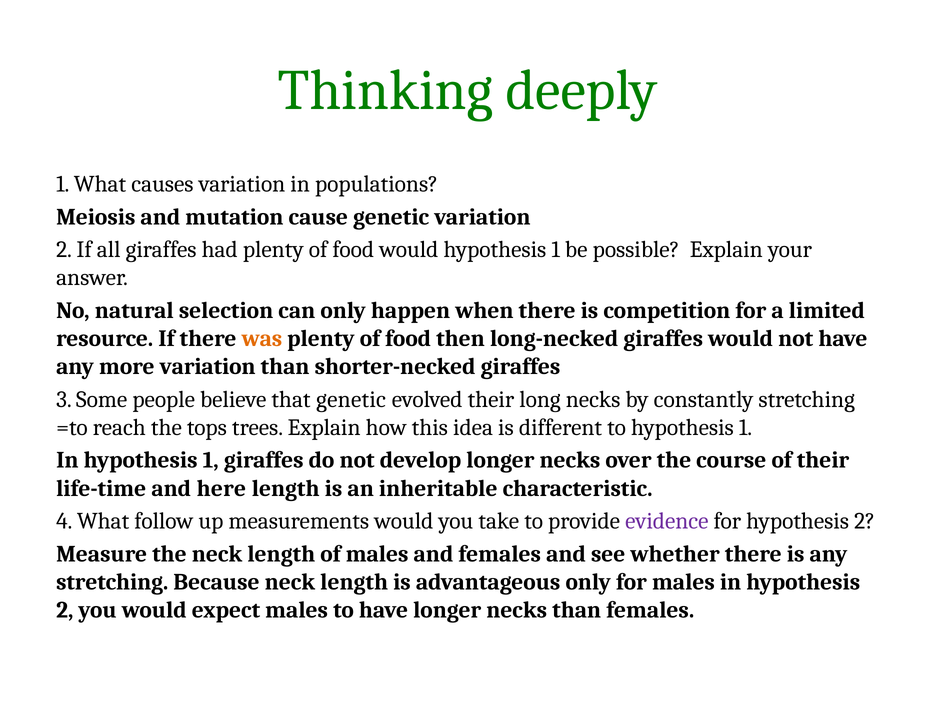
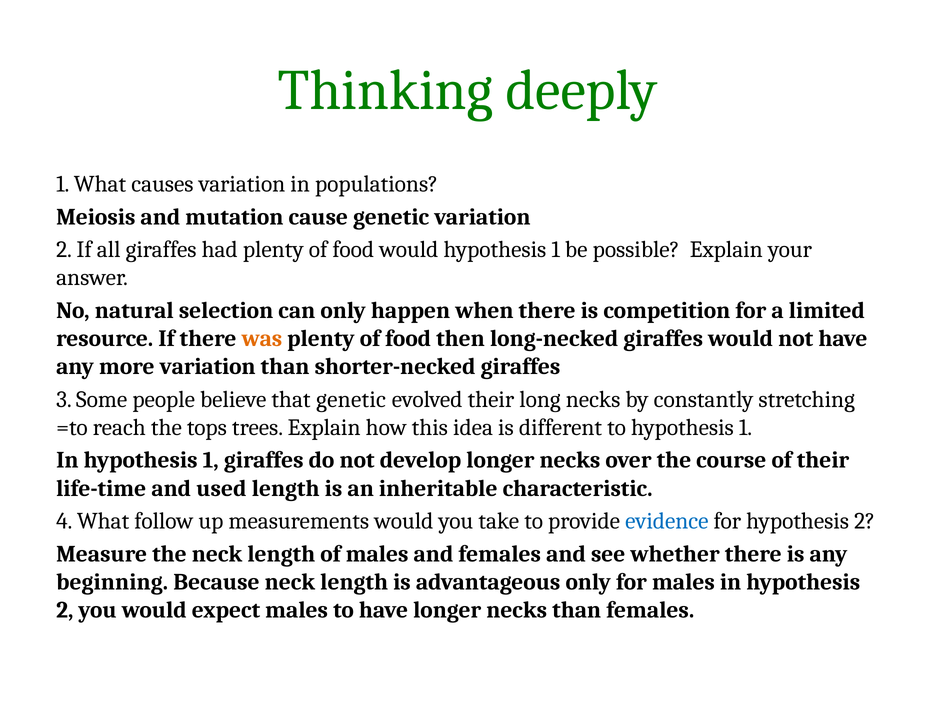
here: here -> used
evidence colour: purple -> blue
stretching at (112, 582): stretching -> beginning
